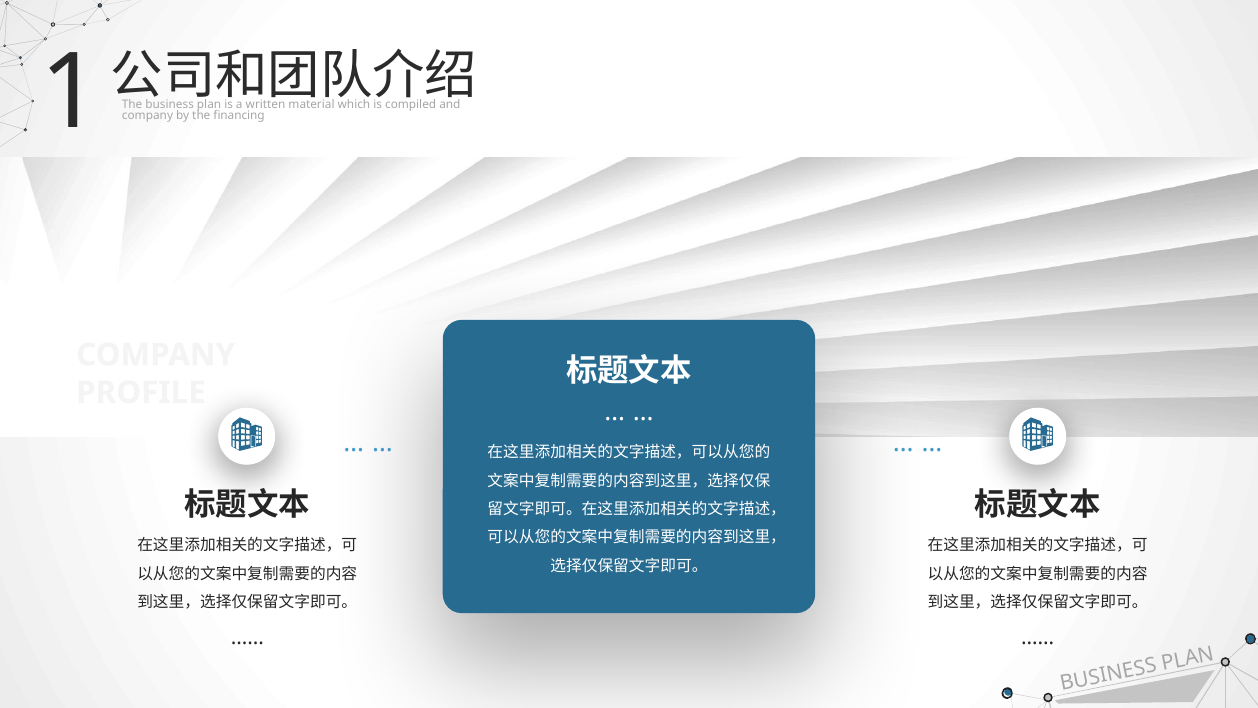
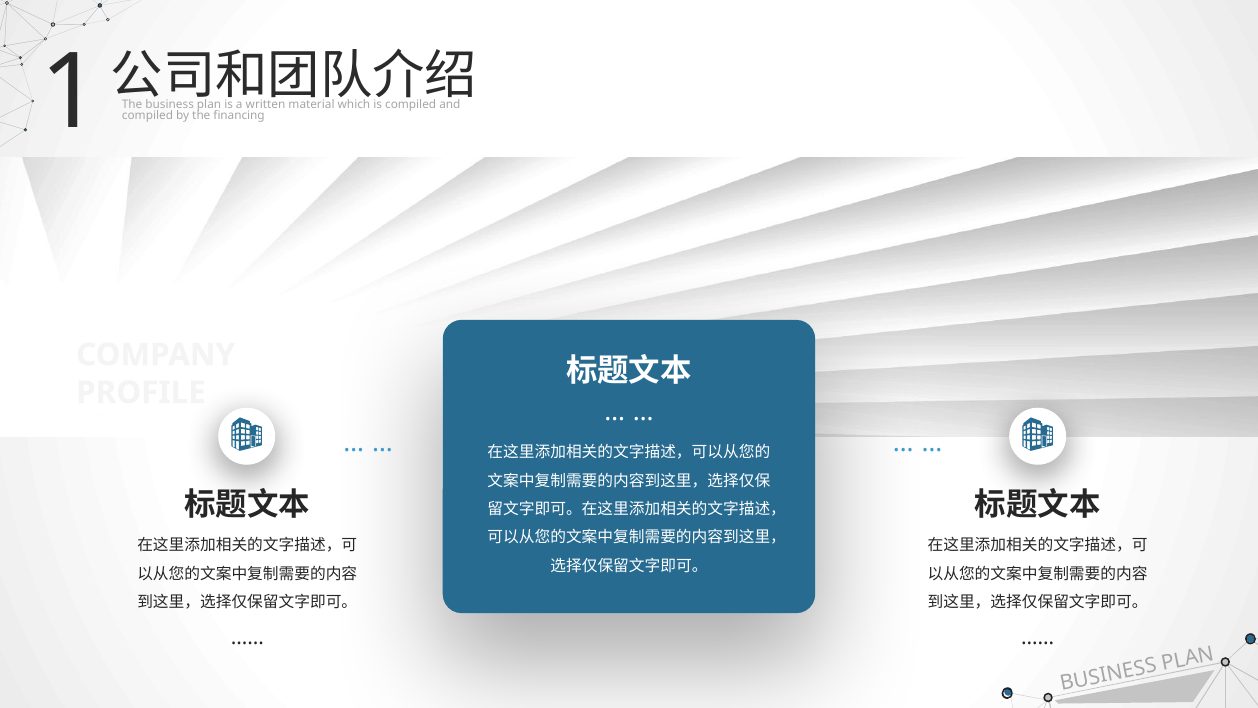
company at (147, 116): company -> compiled
